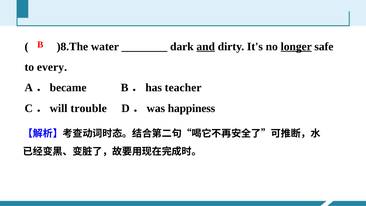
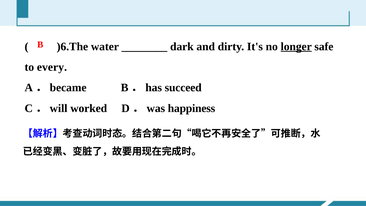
)8.The: )8.The -> )6.The
and underline: present -> none
teacher: teacher -> succeed
trouble: trouble -> worked
